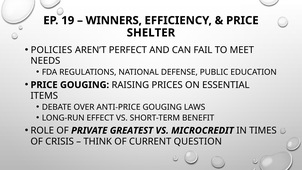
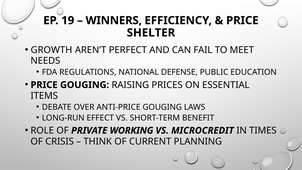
POLICIES: POLICIES -> GROWTH
GREATEST: GREATEST -> WORKING
QUESTION: QUESTION -> PLANNING
